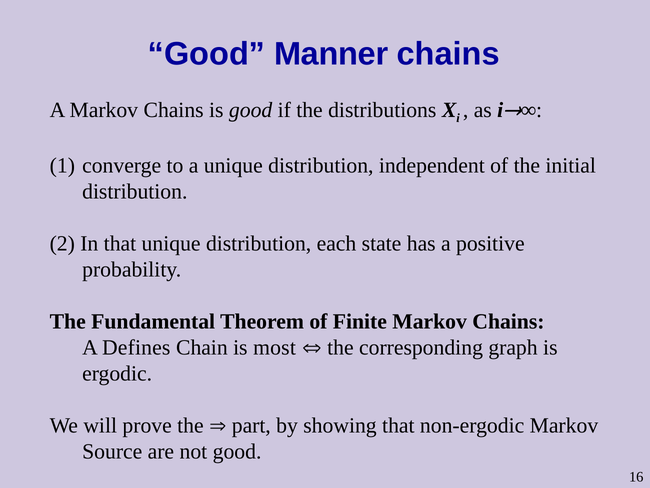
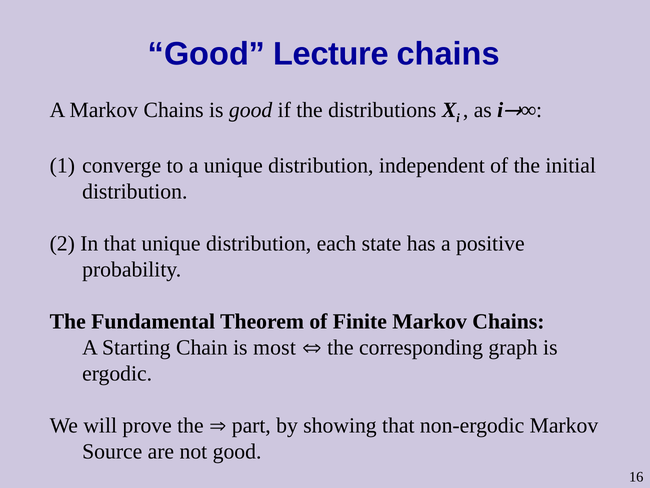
Manner: Manner -> Lecture
Defines: Defines -> Starting
